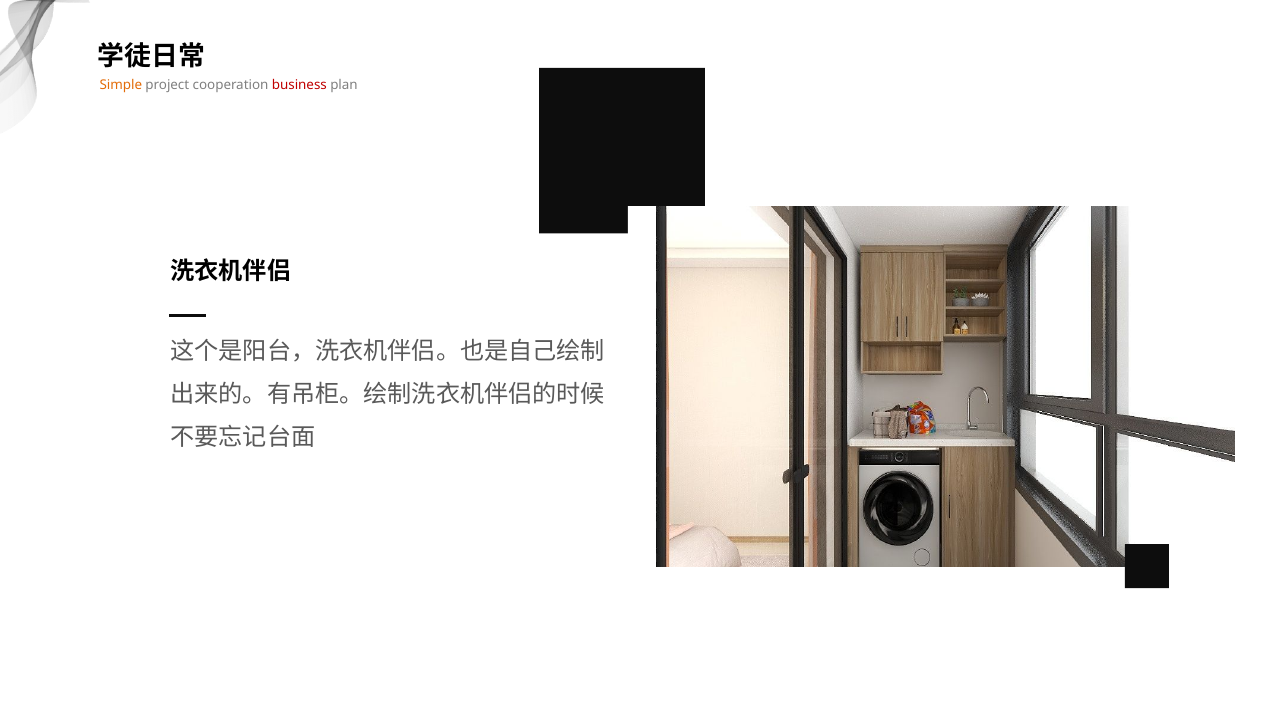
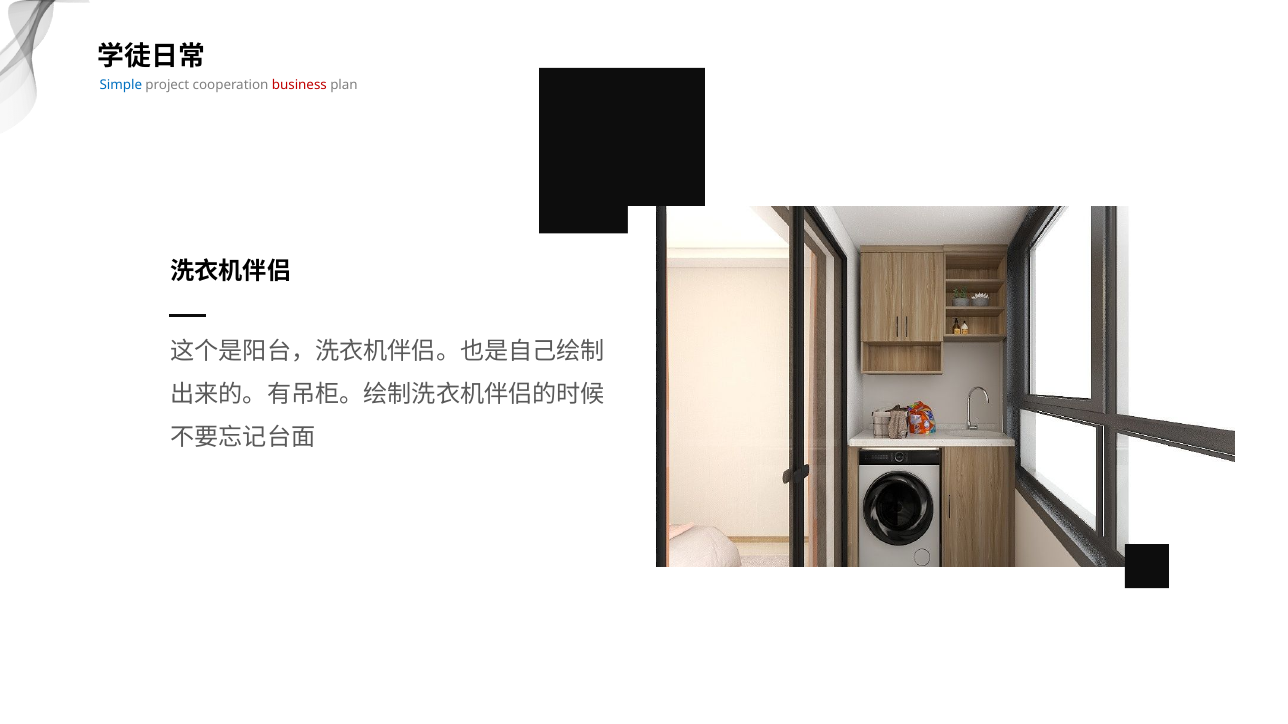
Simple colour: orange -> blue
